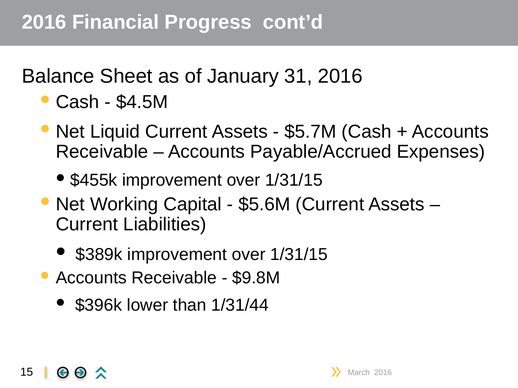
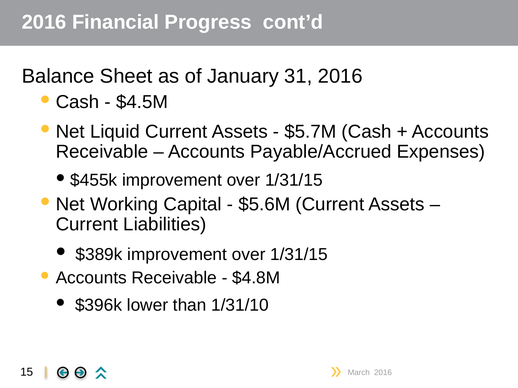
$9.8M: $9.8M -> $4.8M
1/31/44: 1/31/44 -> 1/31/10
